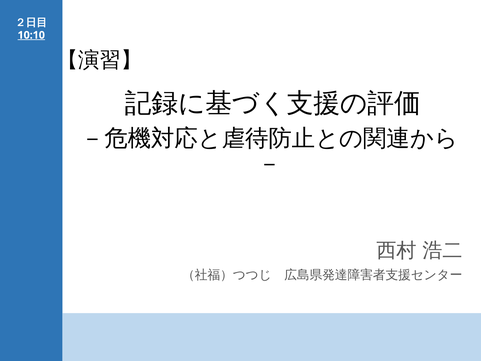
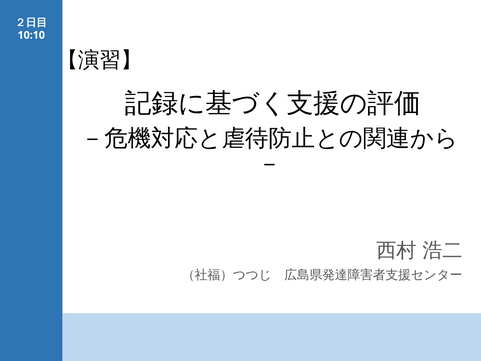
10:10 underline: present -> none
